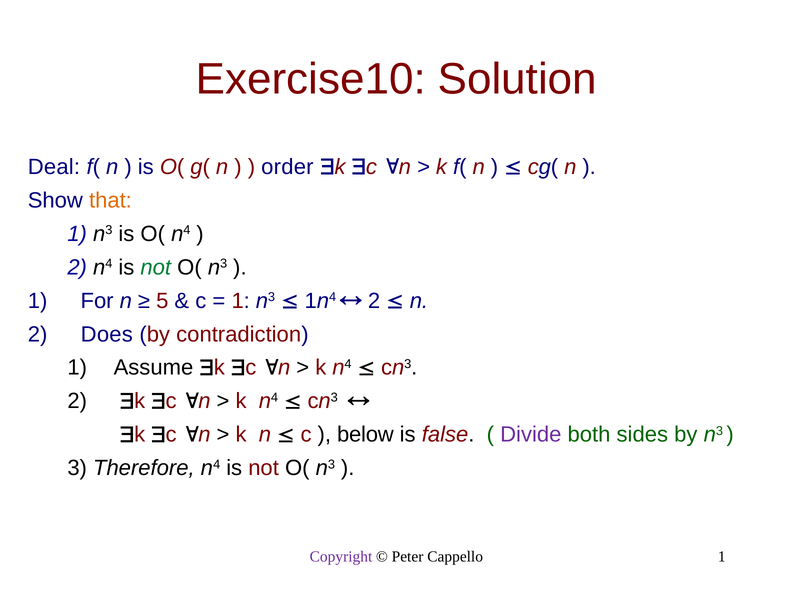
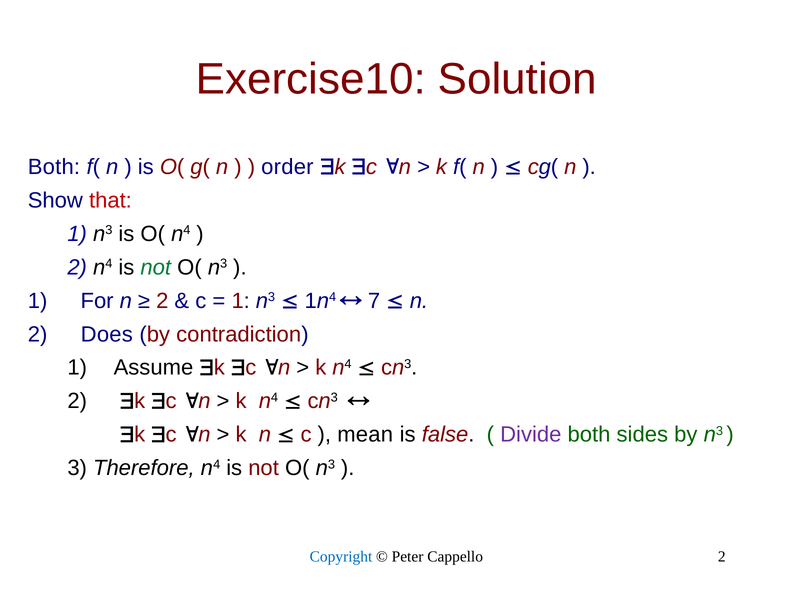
Deal at (54, 167): Deal -> Both
that colour: orange -> red
5 at (162, 301): 5 -> 2
2 at (374, 301): 2 -> 7
below: below -> mean
Copyright colour: purple -> blue
Cappello 1: 1 -> 2
